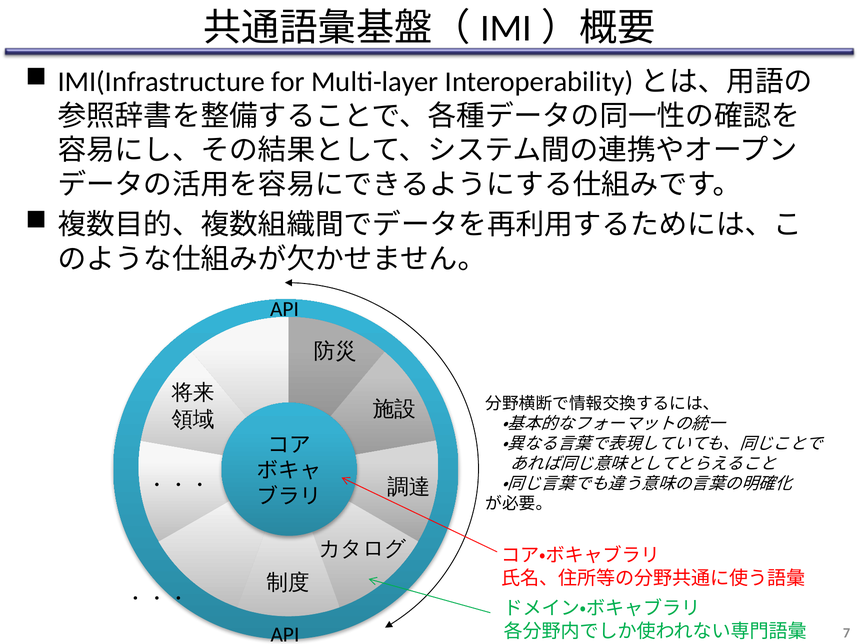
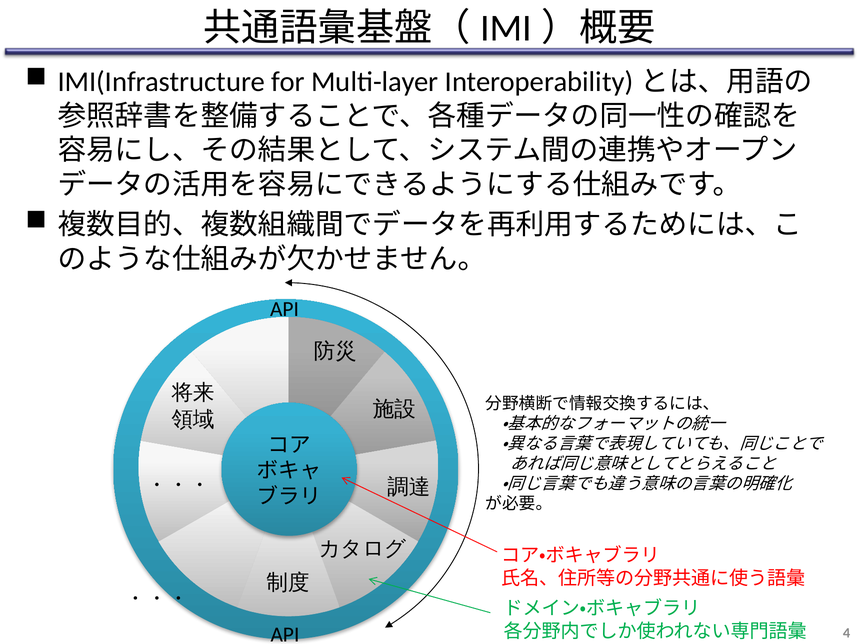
7: 7 -> 4
